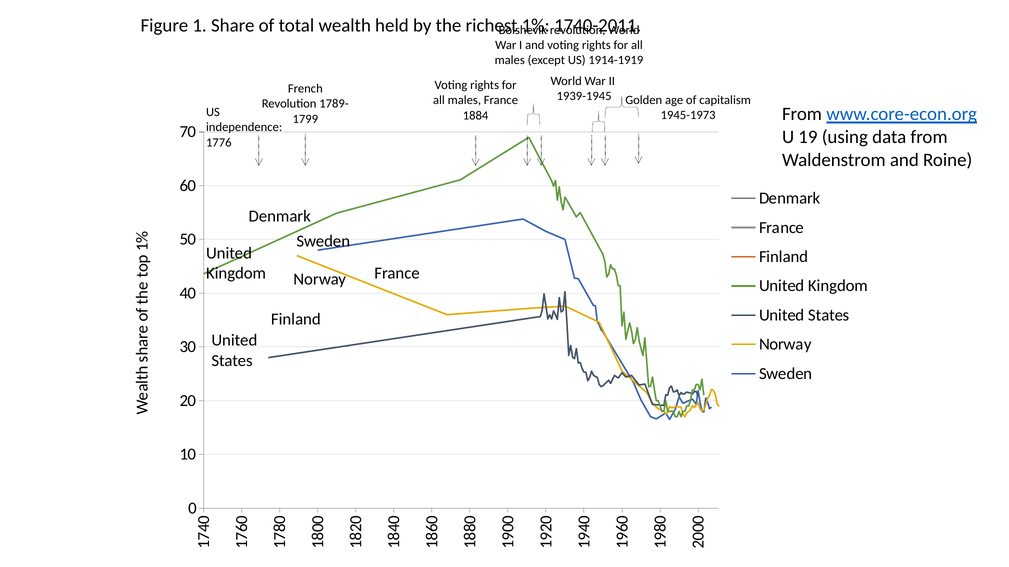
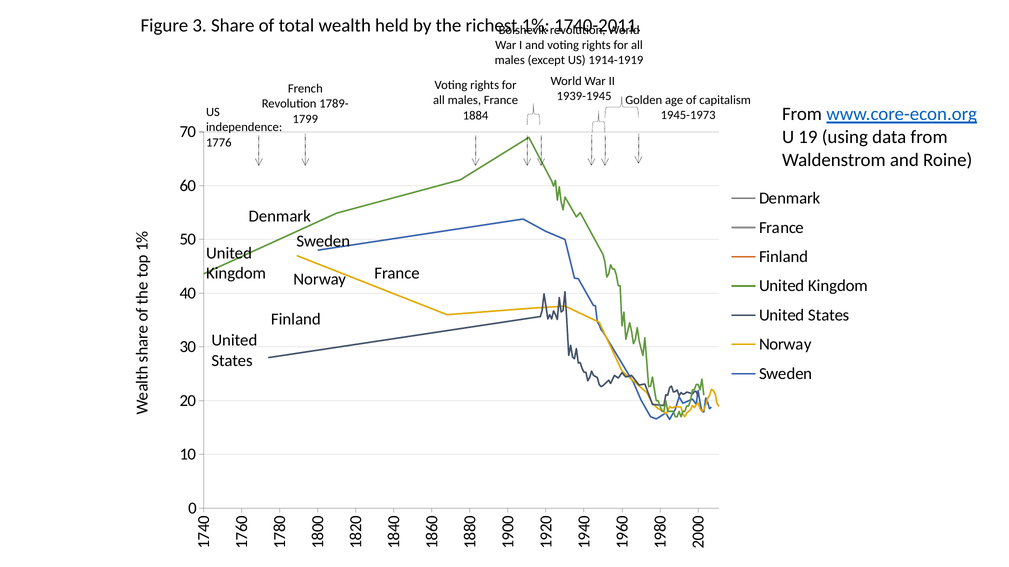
Figure 1: 1 -> 3
